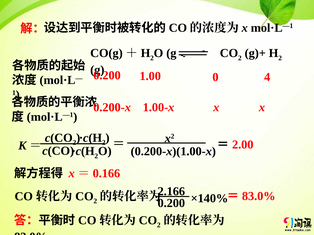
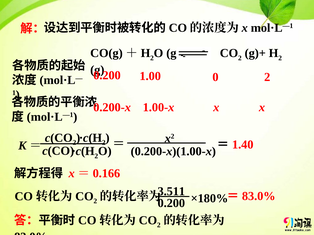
0 4: 4 -> 2
2.00: 2.00 -> 1.40
2.166: 2.166 -> 3.511
×140%: ×140% -> ×180%
